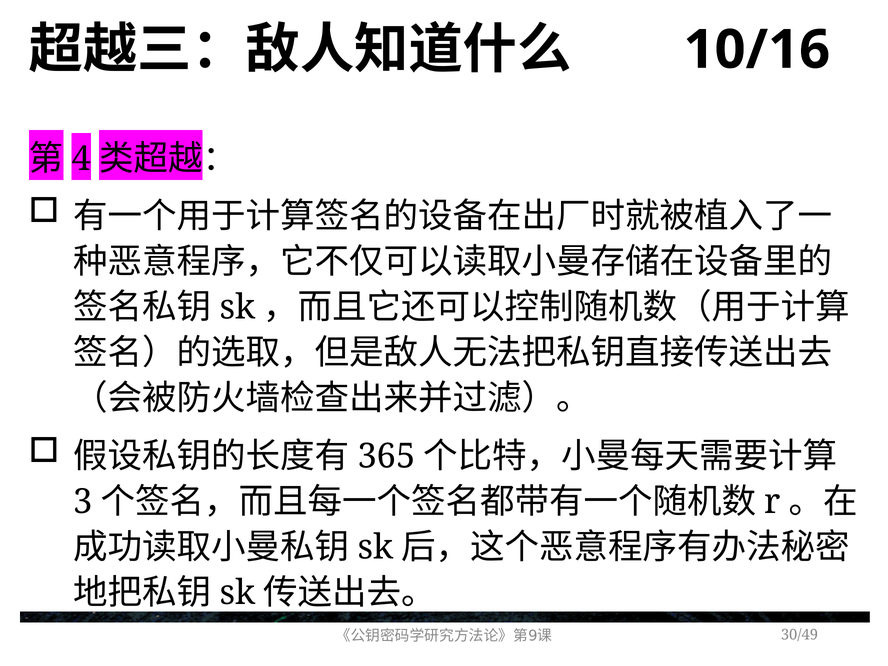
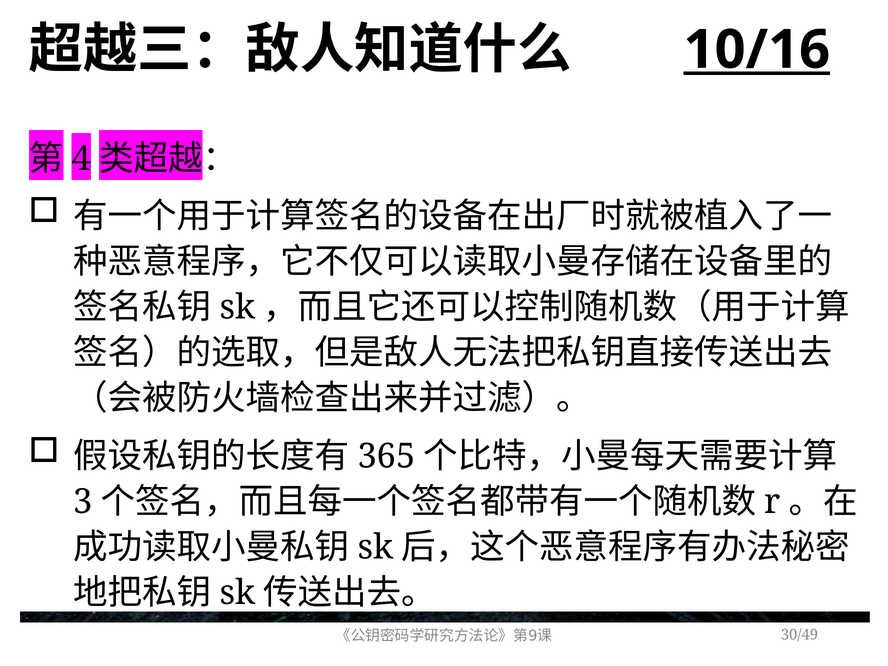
10/16 underline: none -> present
